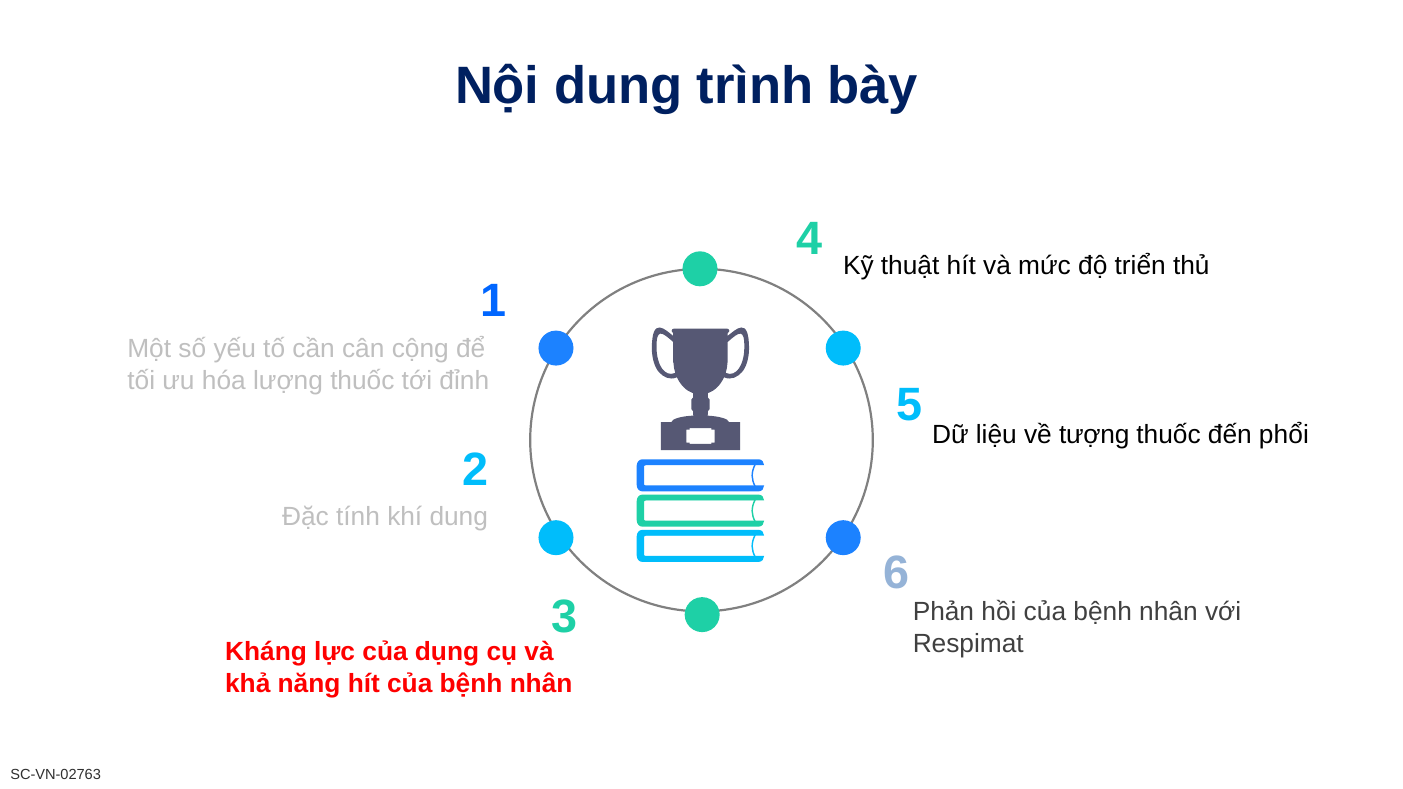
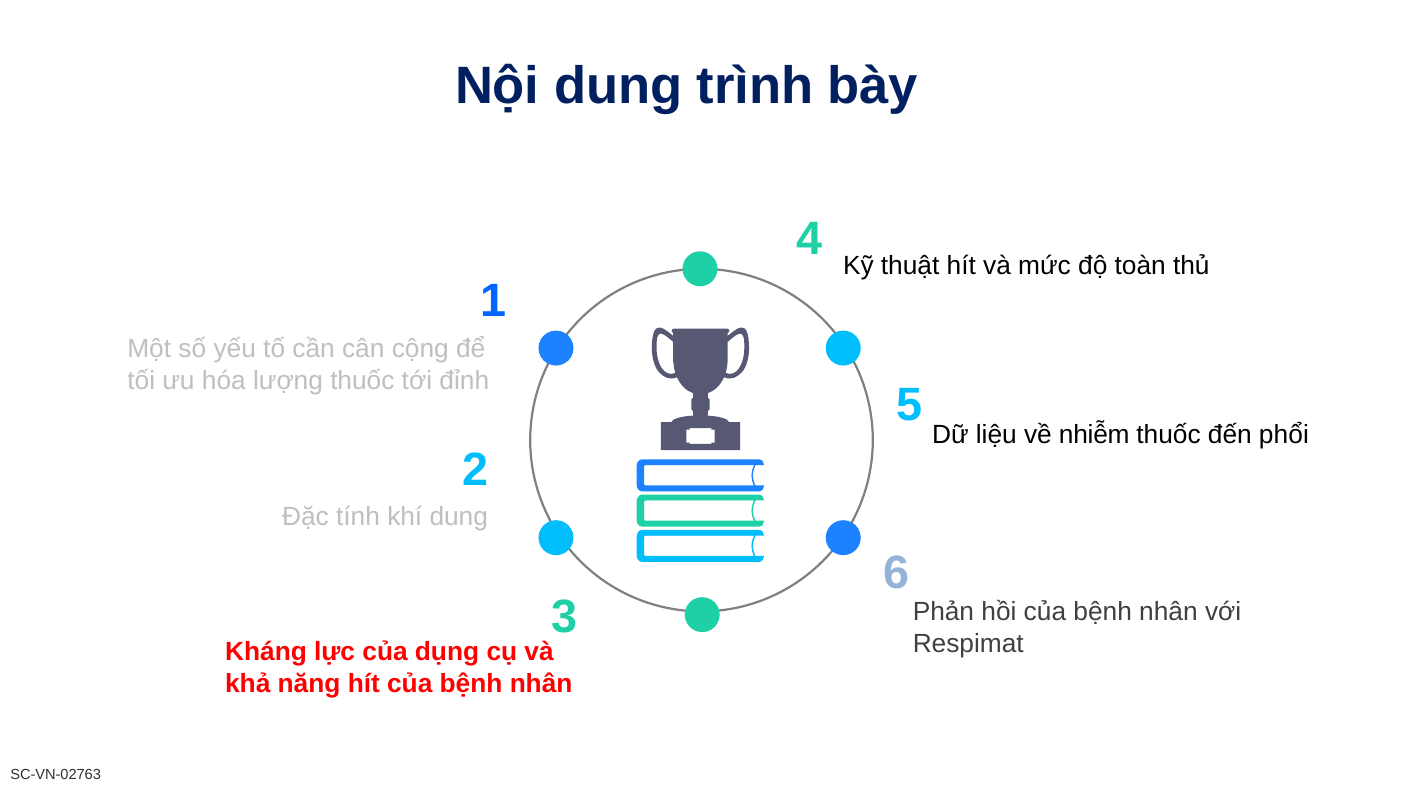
triển: triển -> toàn
tượng: tượng -> nhiễm
